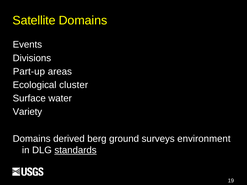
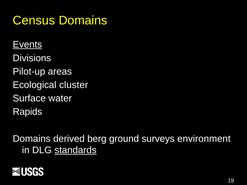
Satellite: Satellite -> Census
Events underline: none -> present
Part-up: Part-up -> Pilot-up
Variety: Variety -> Rapids
